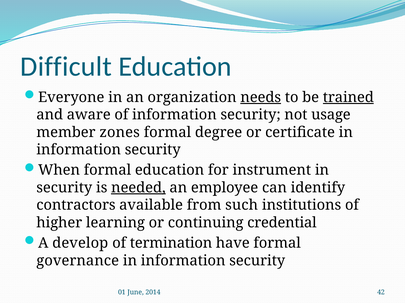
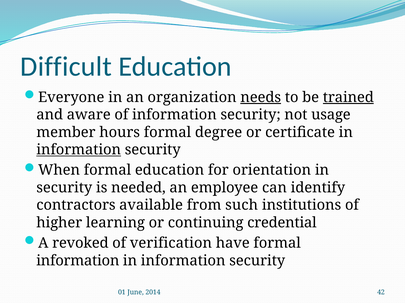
zones: zones -> hours
information at (79, 150) underline: none -> present
instrument: instrument -> orientation
needed underline: present -> none
develop: develop -> revoked
termination: termination -> verification
governance at (78, 261): governance -> information
